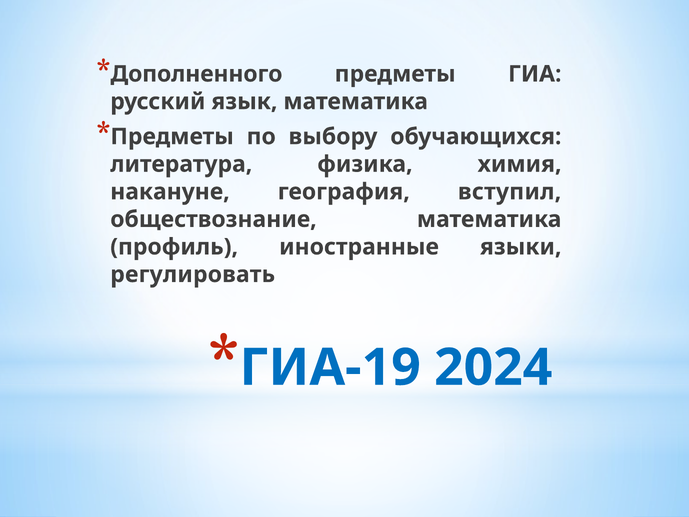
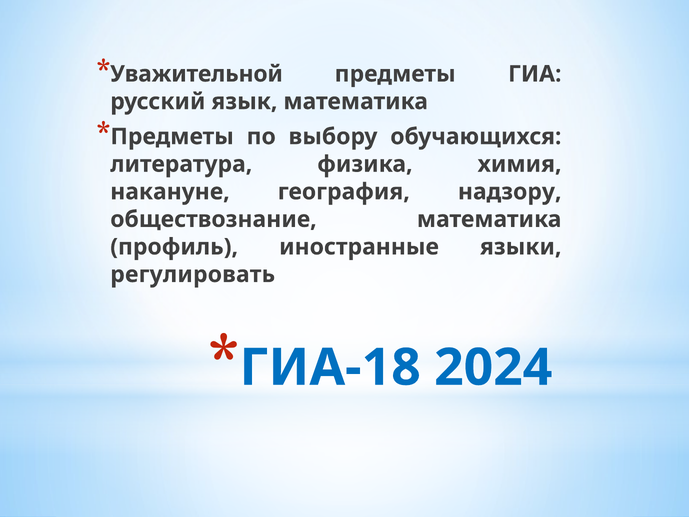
Дополненного: Дополненного -> Уважительной
вступил: вступил -> надзору
ГИА-19: ГИА-19 -> ГИА-18
